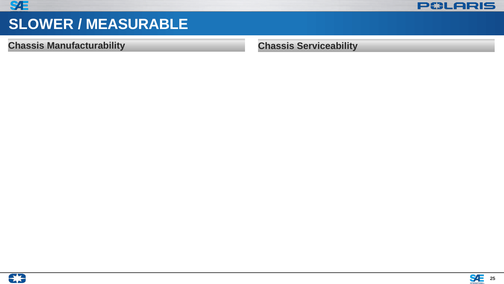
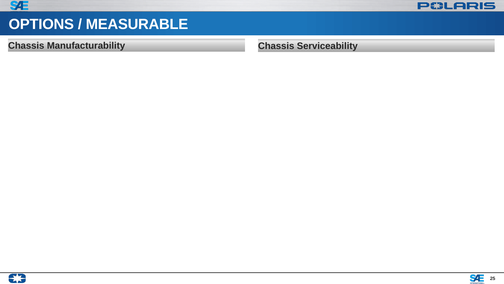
SLOWER: SLOWER -> OPTIONS
